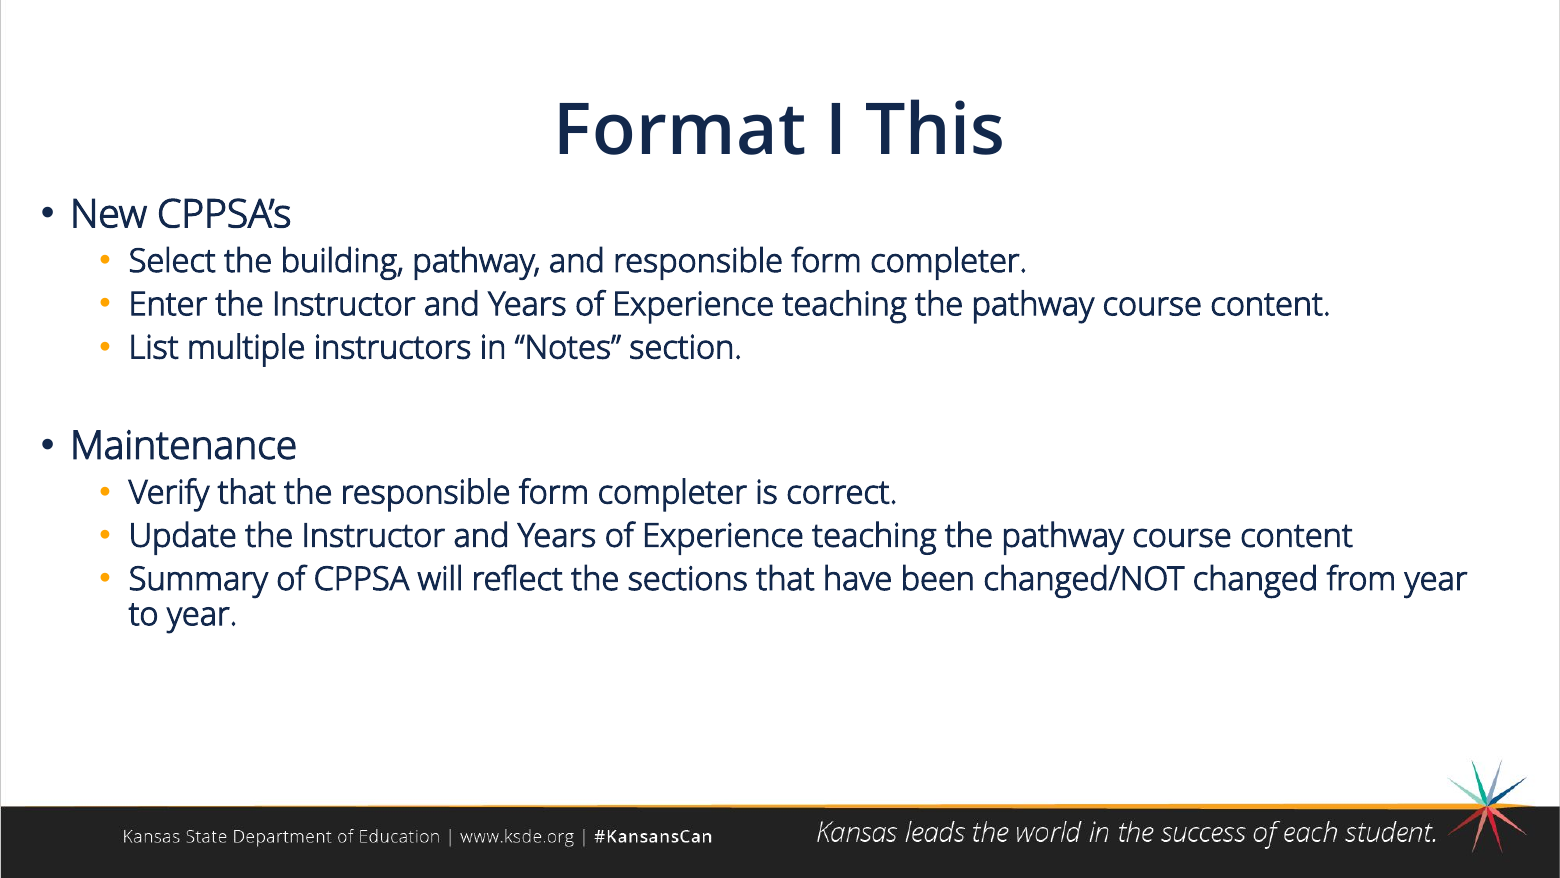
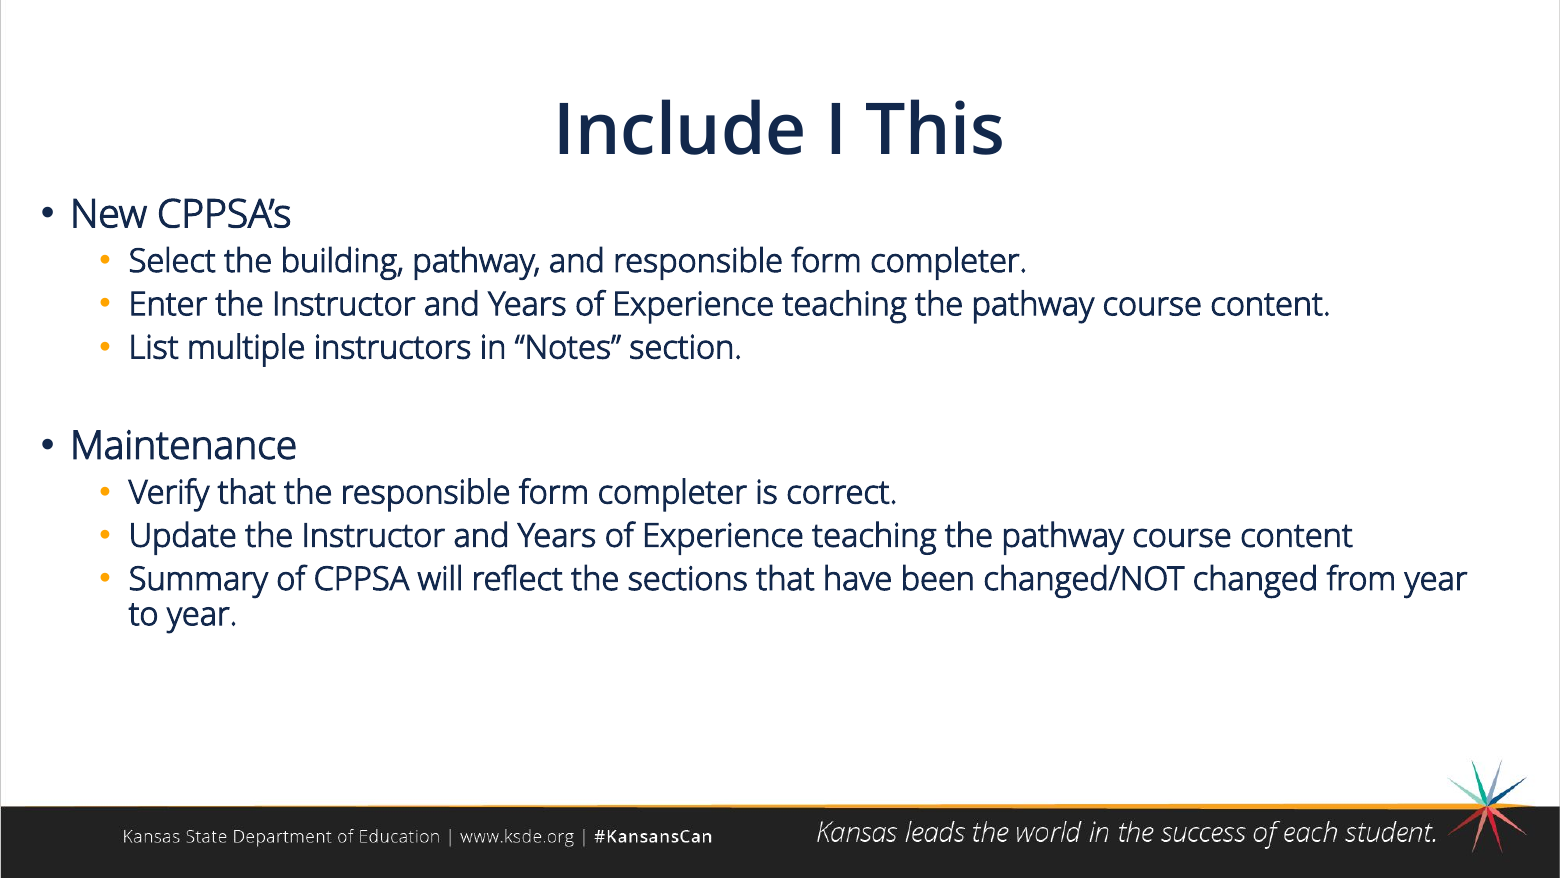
Format: Format -> Include
